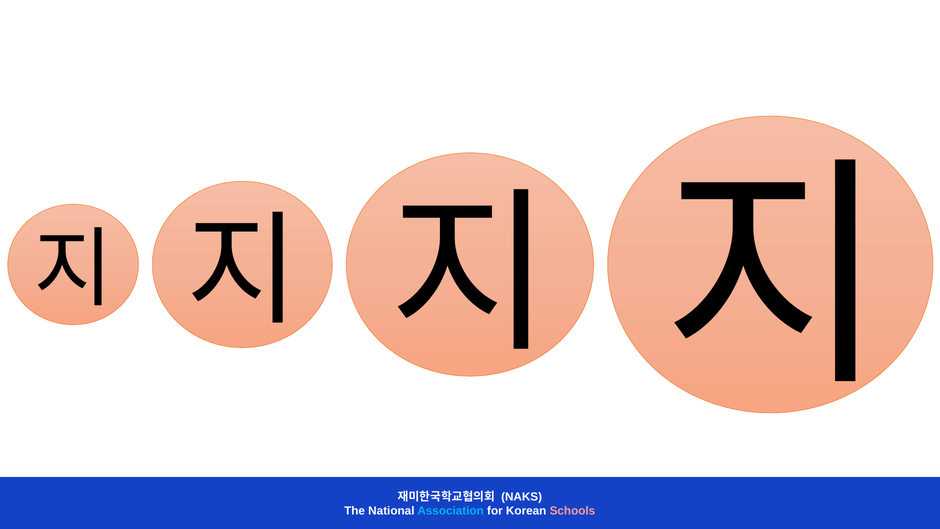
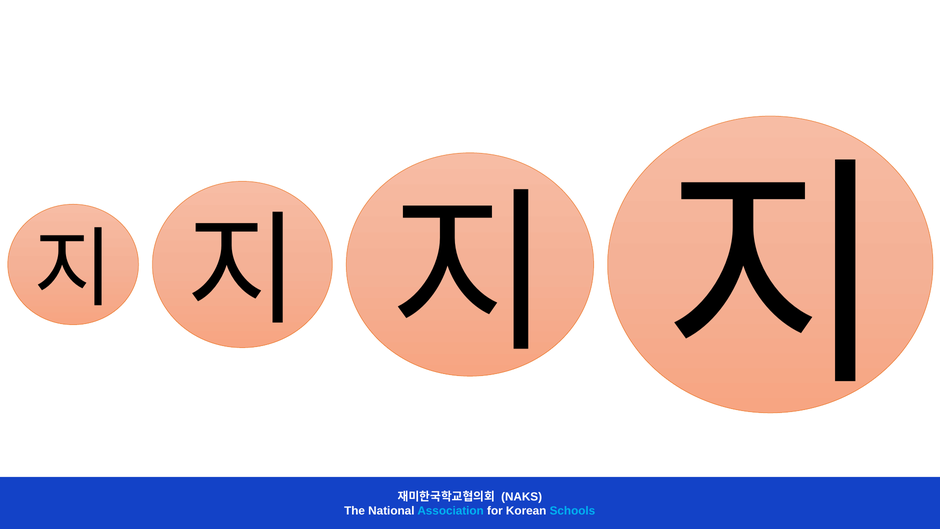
Schools colour: pink -> light blue
